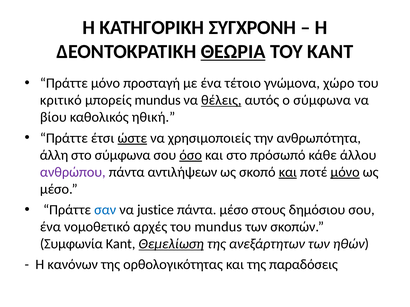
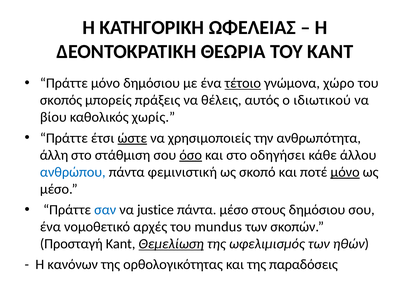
ΣΥΓΧΡΟΝΗ: ΣΥΓΧΡΟΝΗ -> ΩΦΕΛΕΙΑΣ
ΘΕΩΡΙΑ underline: present -> none
μόνο προσταγή: προσταγή -> δημόσιου
τέτοιο underline: none -> present
κριτικό: κριτικό -> σκοπός
μπορείς mundus: mundus -> πράξεις
θέλεις underline: present -> none
ο σύμφωνα: σύμφωνα -> ιδιωτικού
ηθική: ηθική -> χωρίς
στο σύμφωνα: σύμφωνα -> στάθμιση
πρόσωπό: πρόσωπό -> οδηγήσει
ανθρώπου colour: purple -> blue
αντιλήψεων: αντιλήψεων -> φεμινιστική
και at (288, 172) underline: present -> none
Συμφωνία: Συμφωνία -> Προσταγή
ανεξάρτητων: ανεξάρτητων -> ωφελιμισμός
